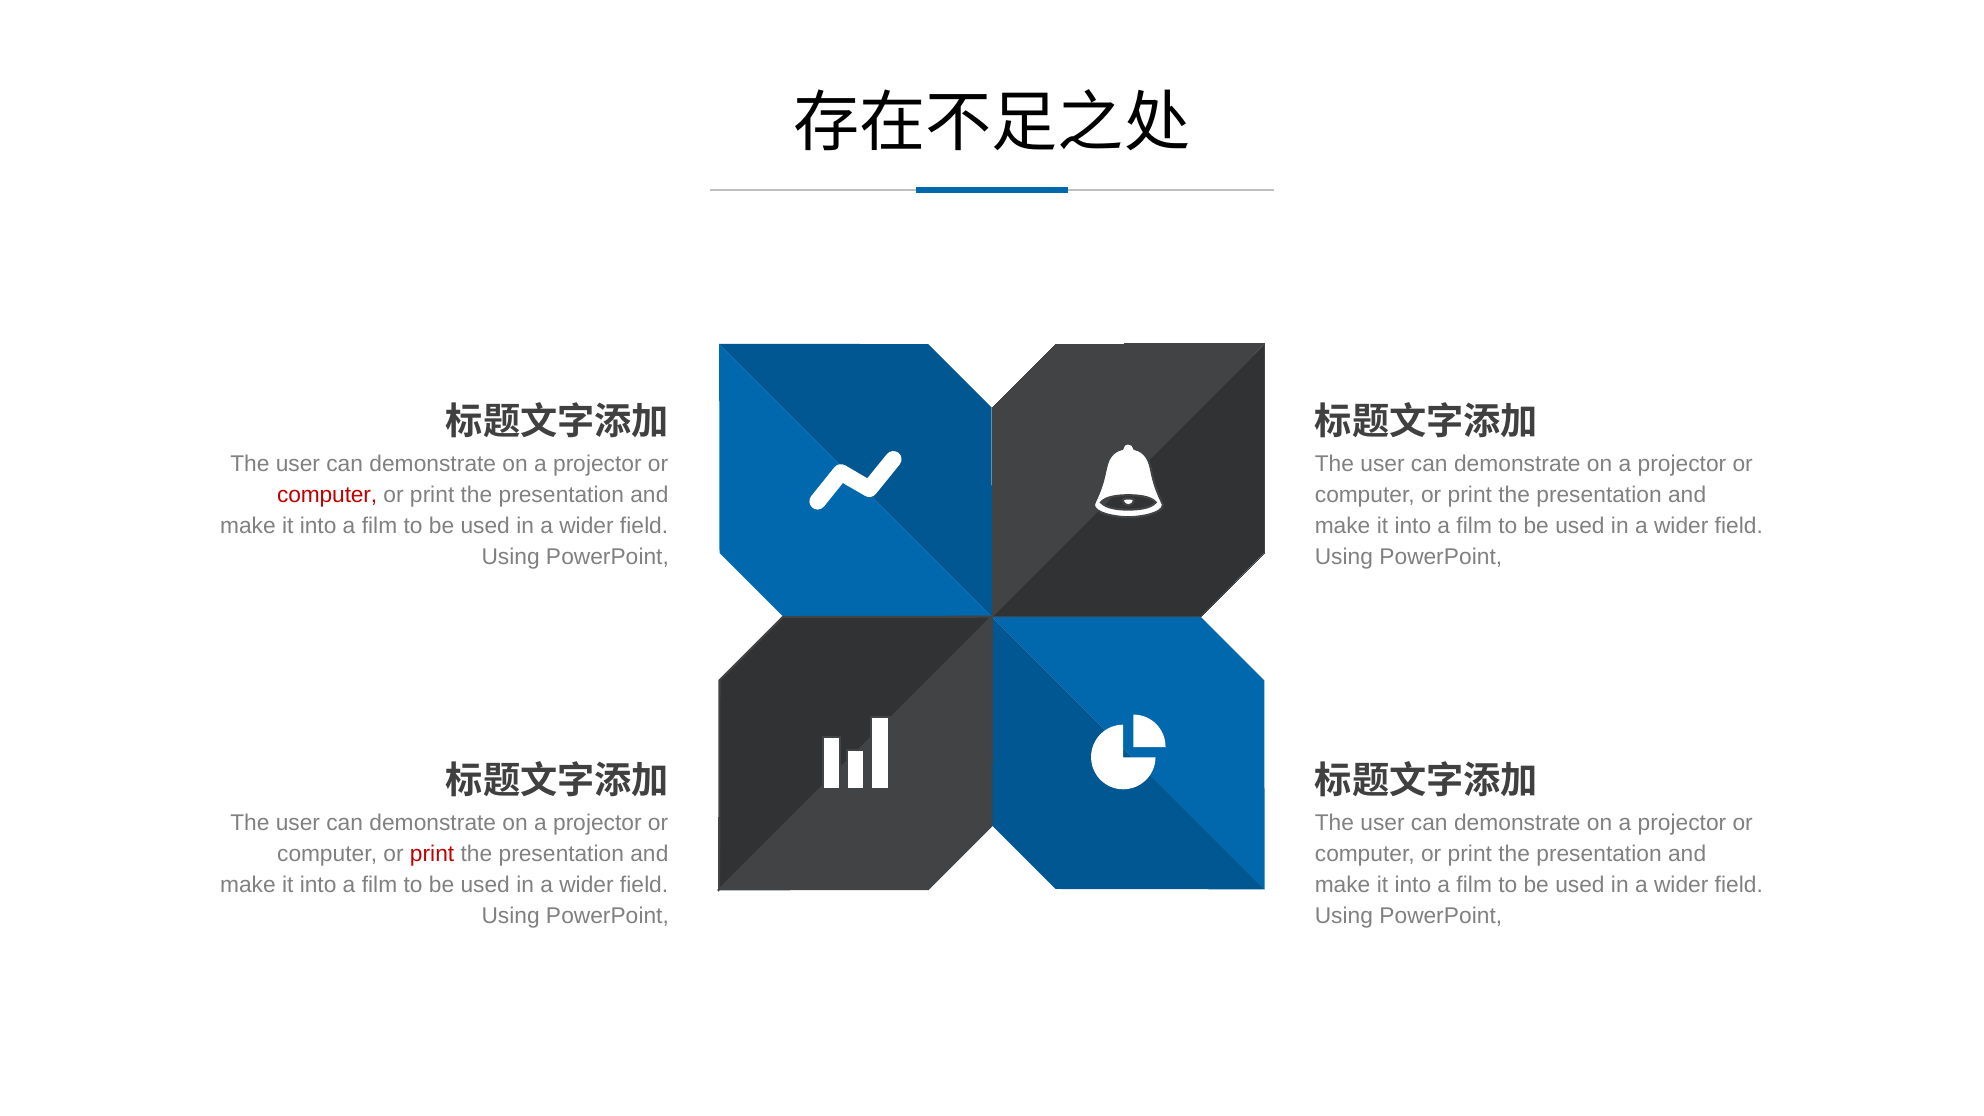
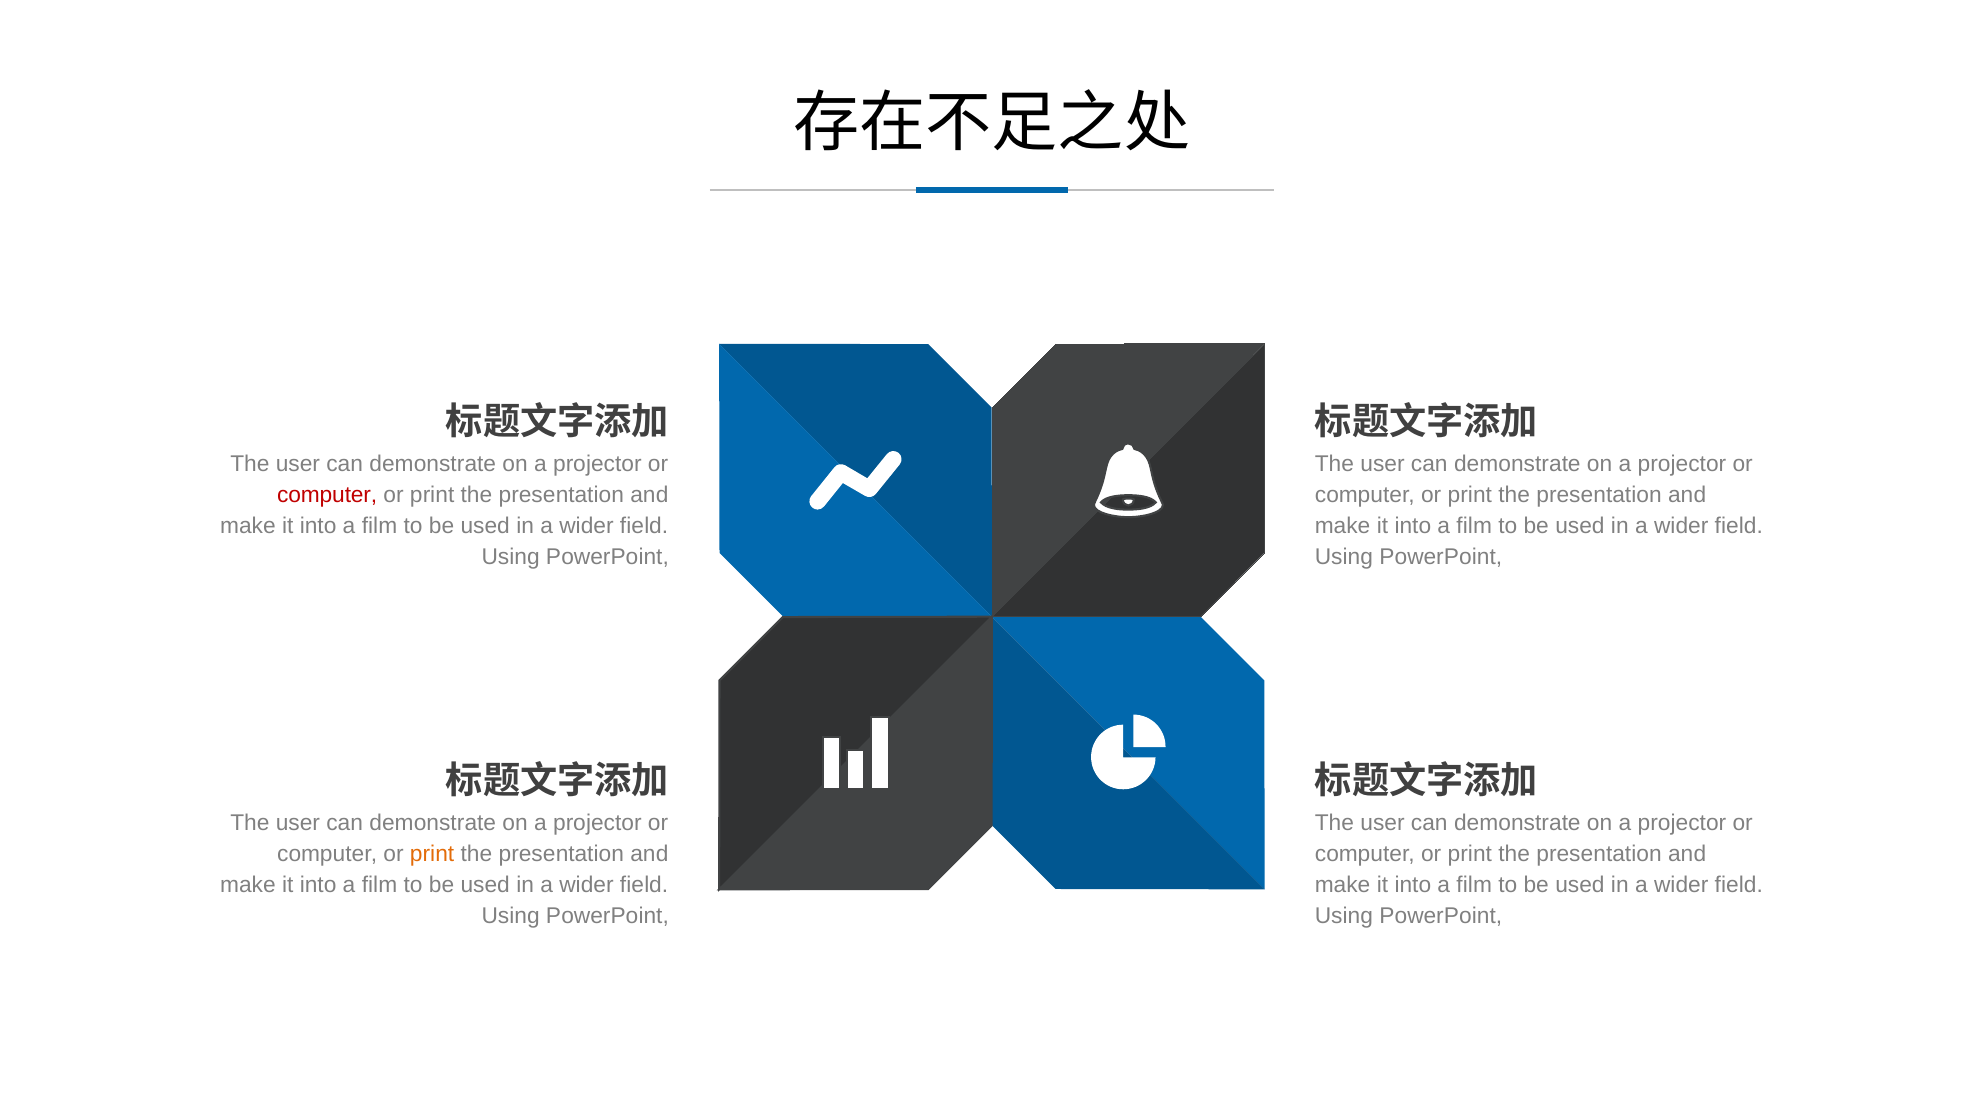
print at (432, 854) colour: red -> orange
